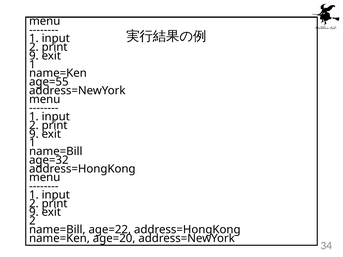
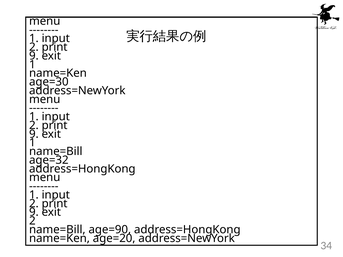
age=55: age=55 -> age=30
age=22: age=22 -> age=90
